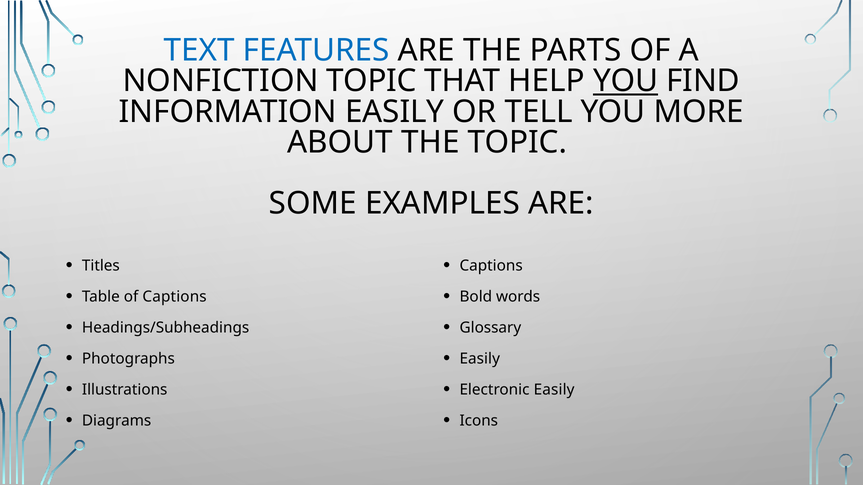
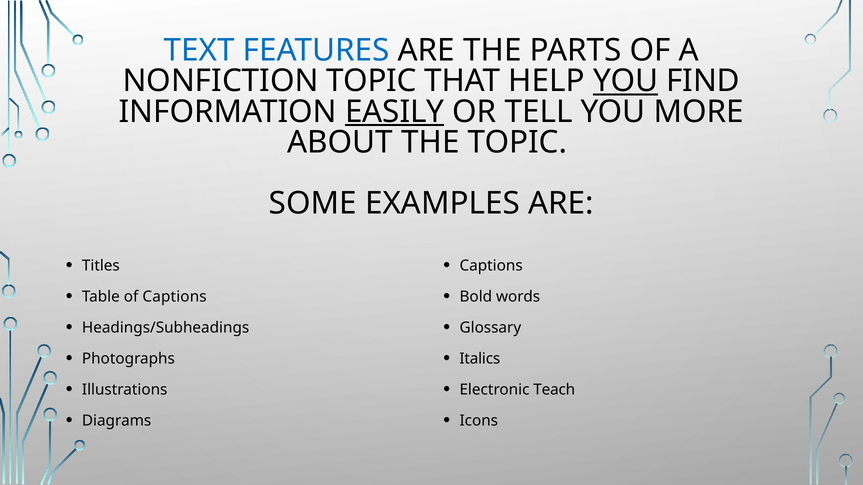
EASILY at (395, 112) underline: none -> present
Easily at (480, 359): Easily -> Italics
Electronic Easily: Easily -> Teach
